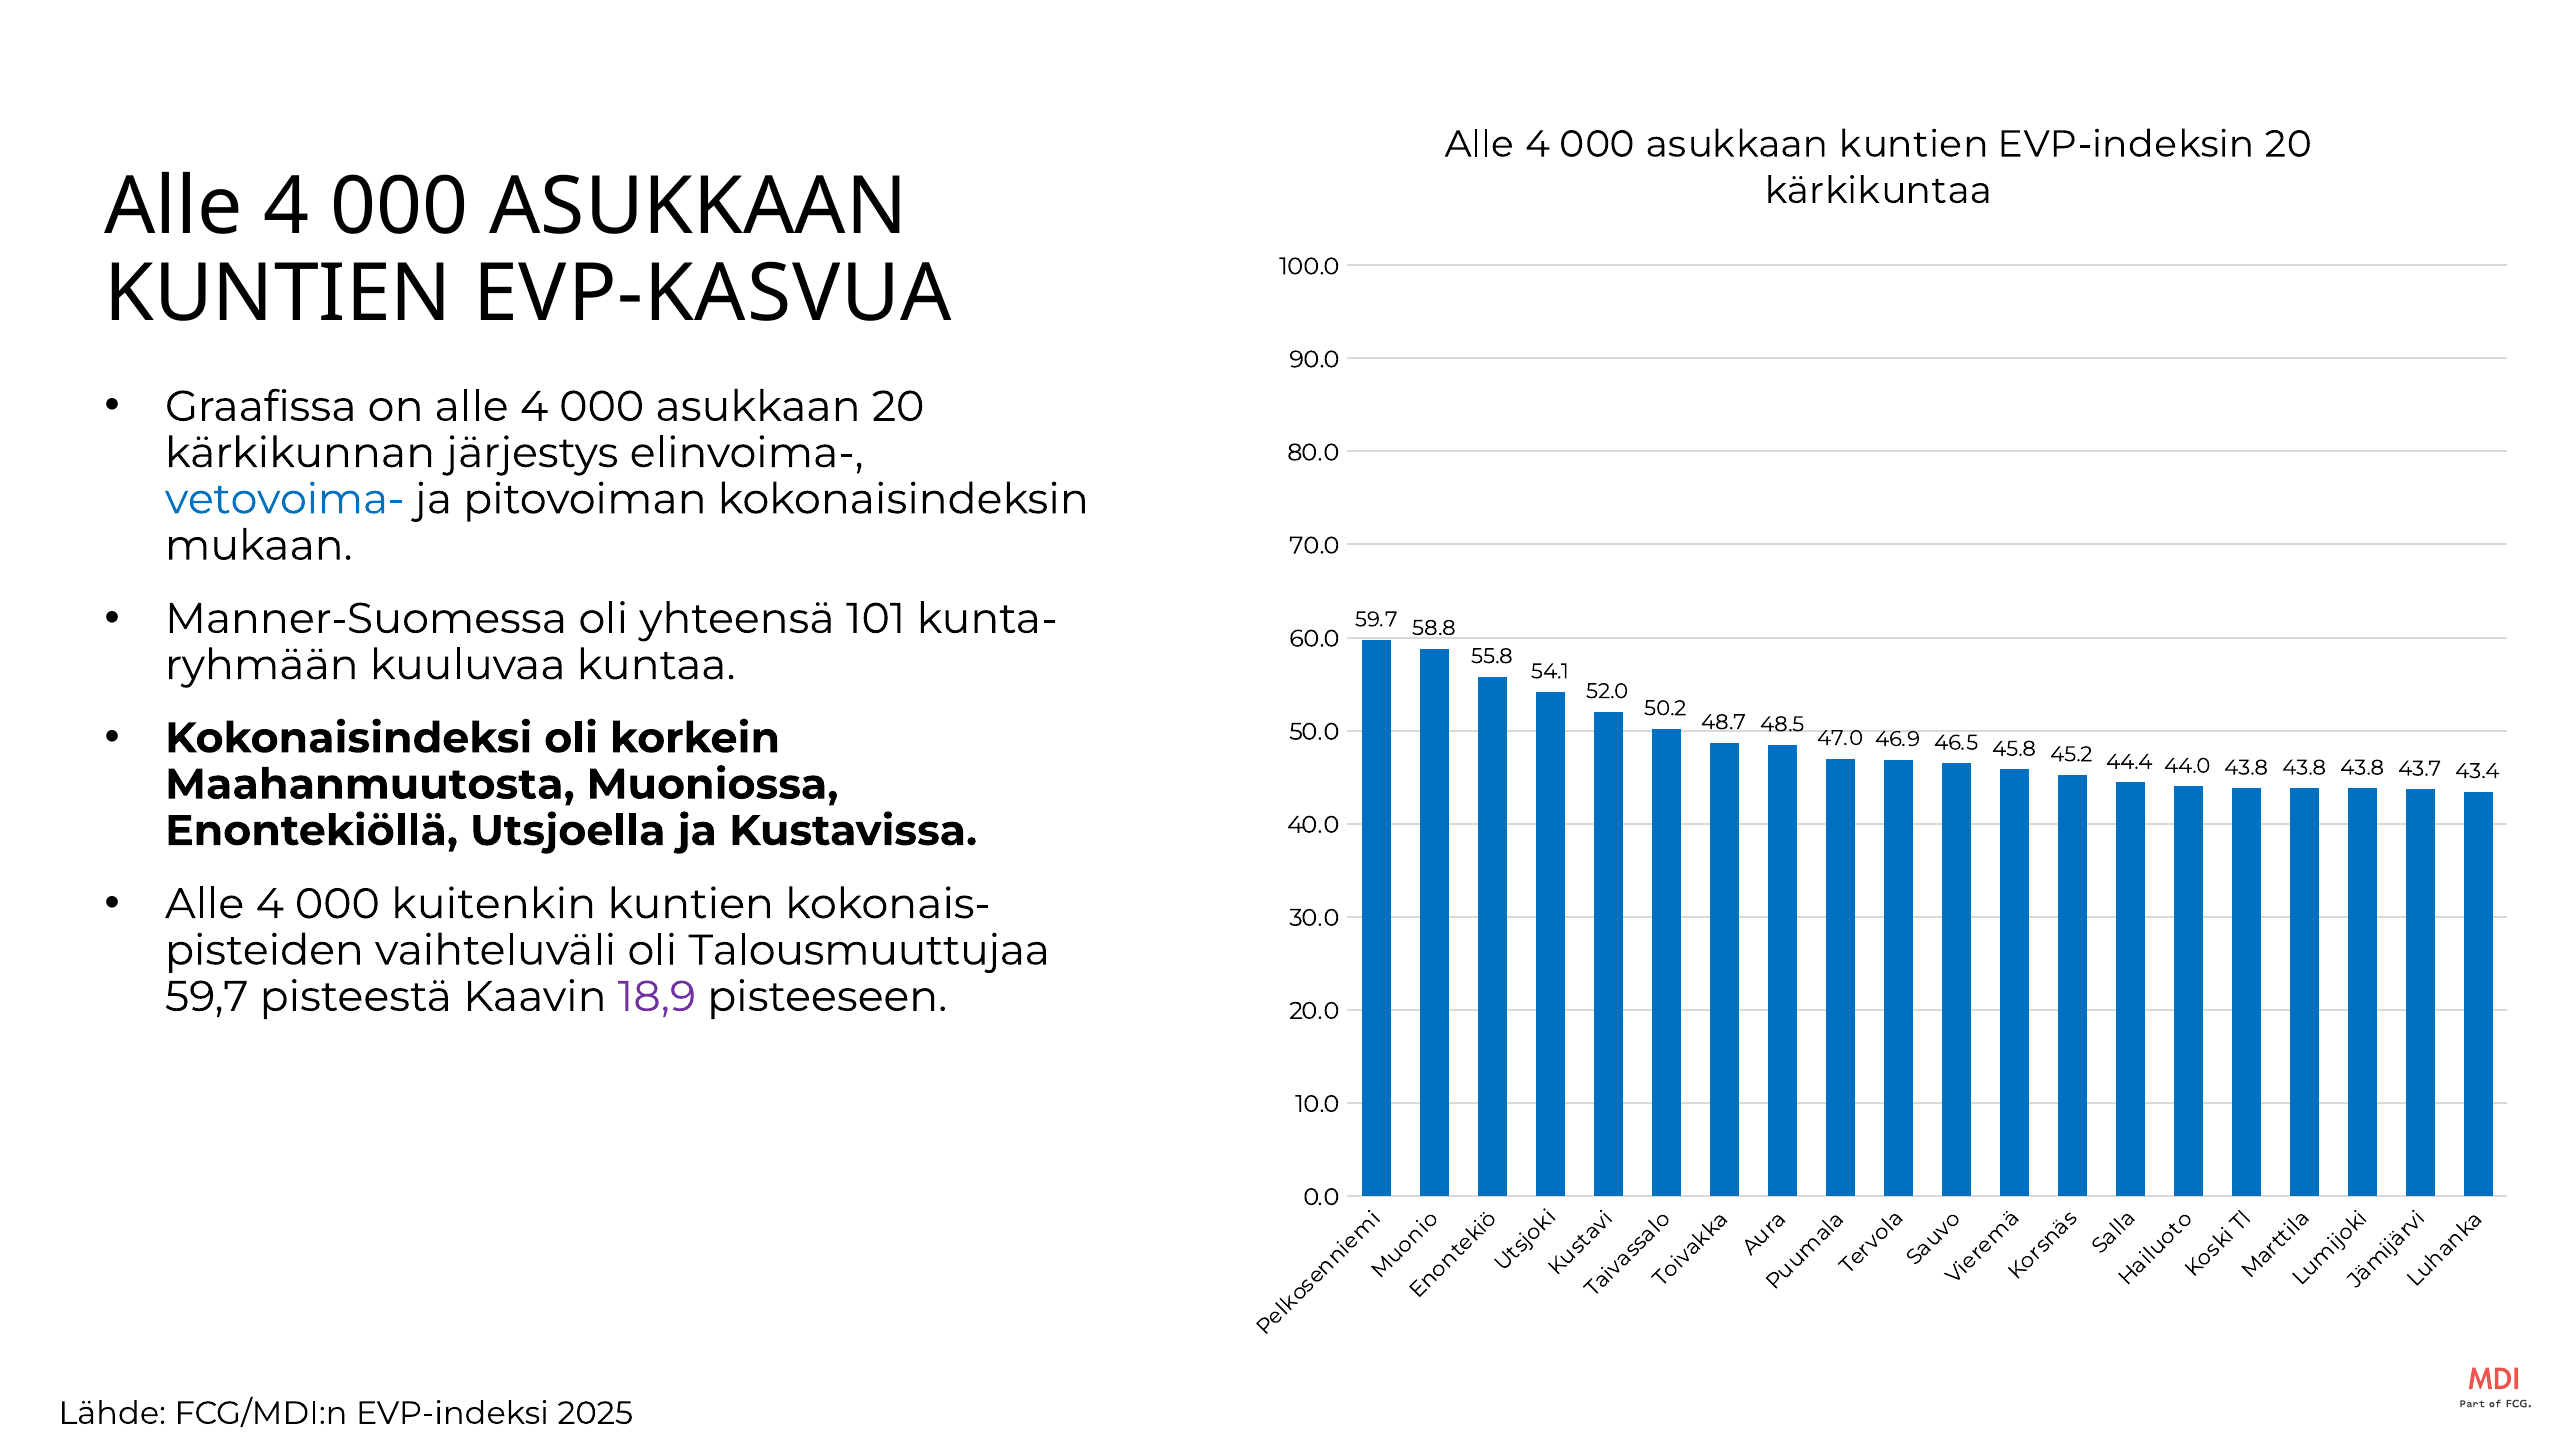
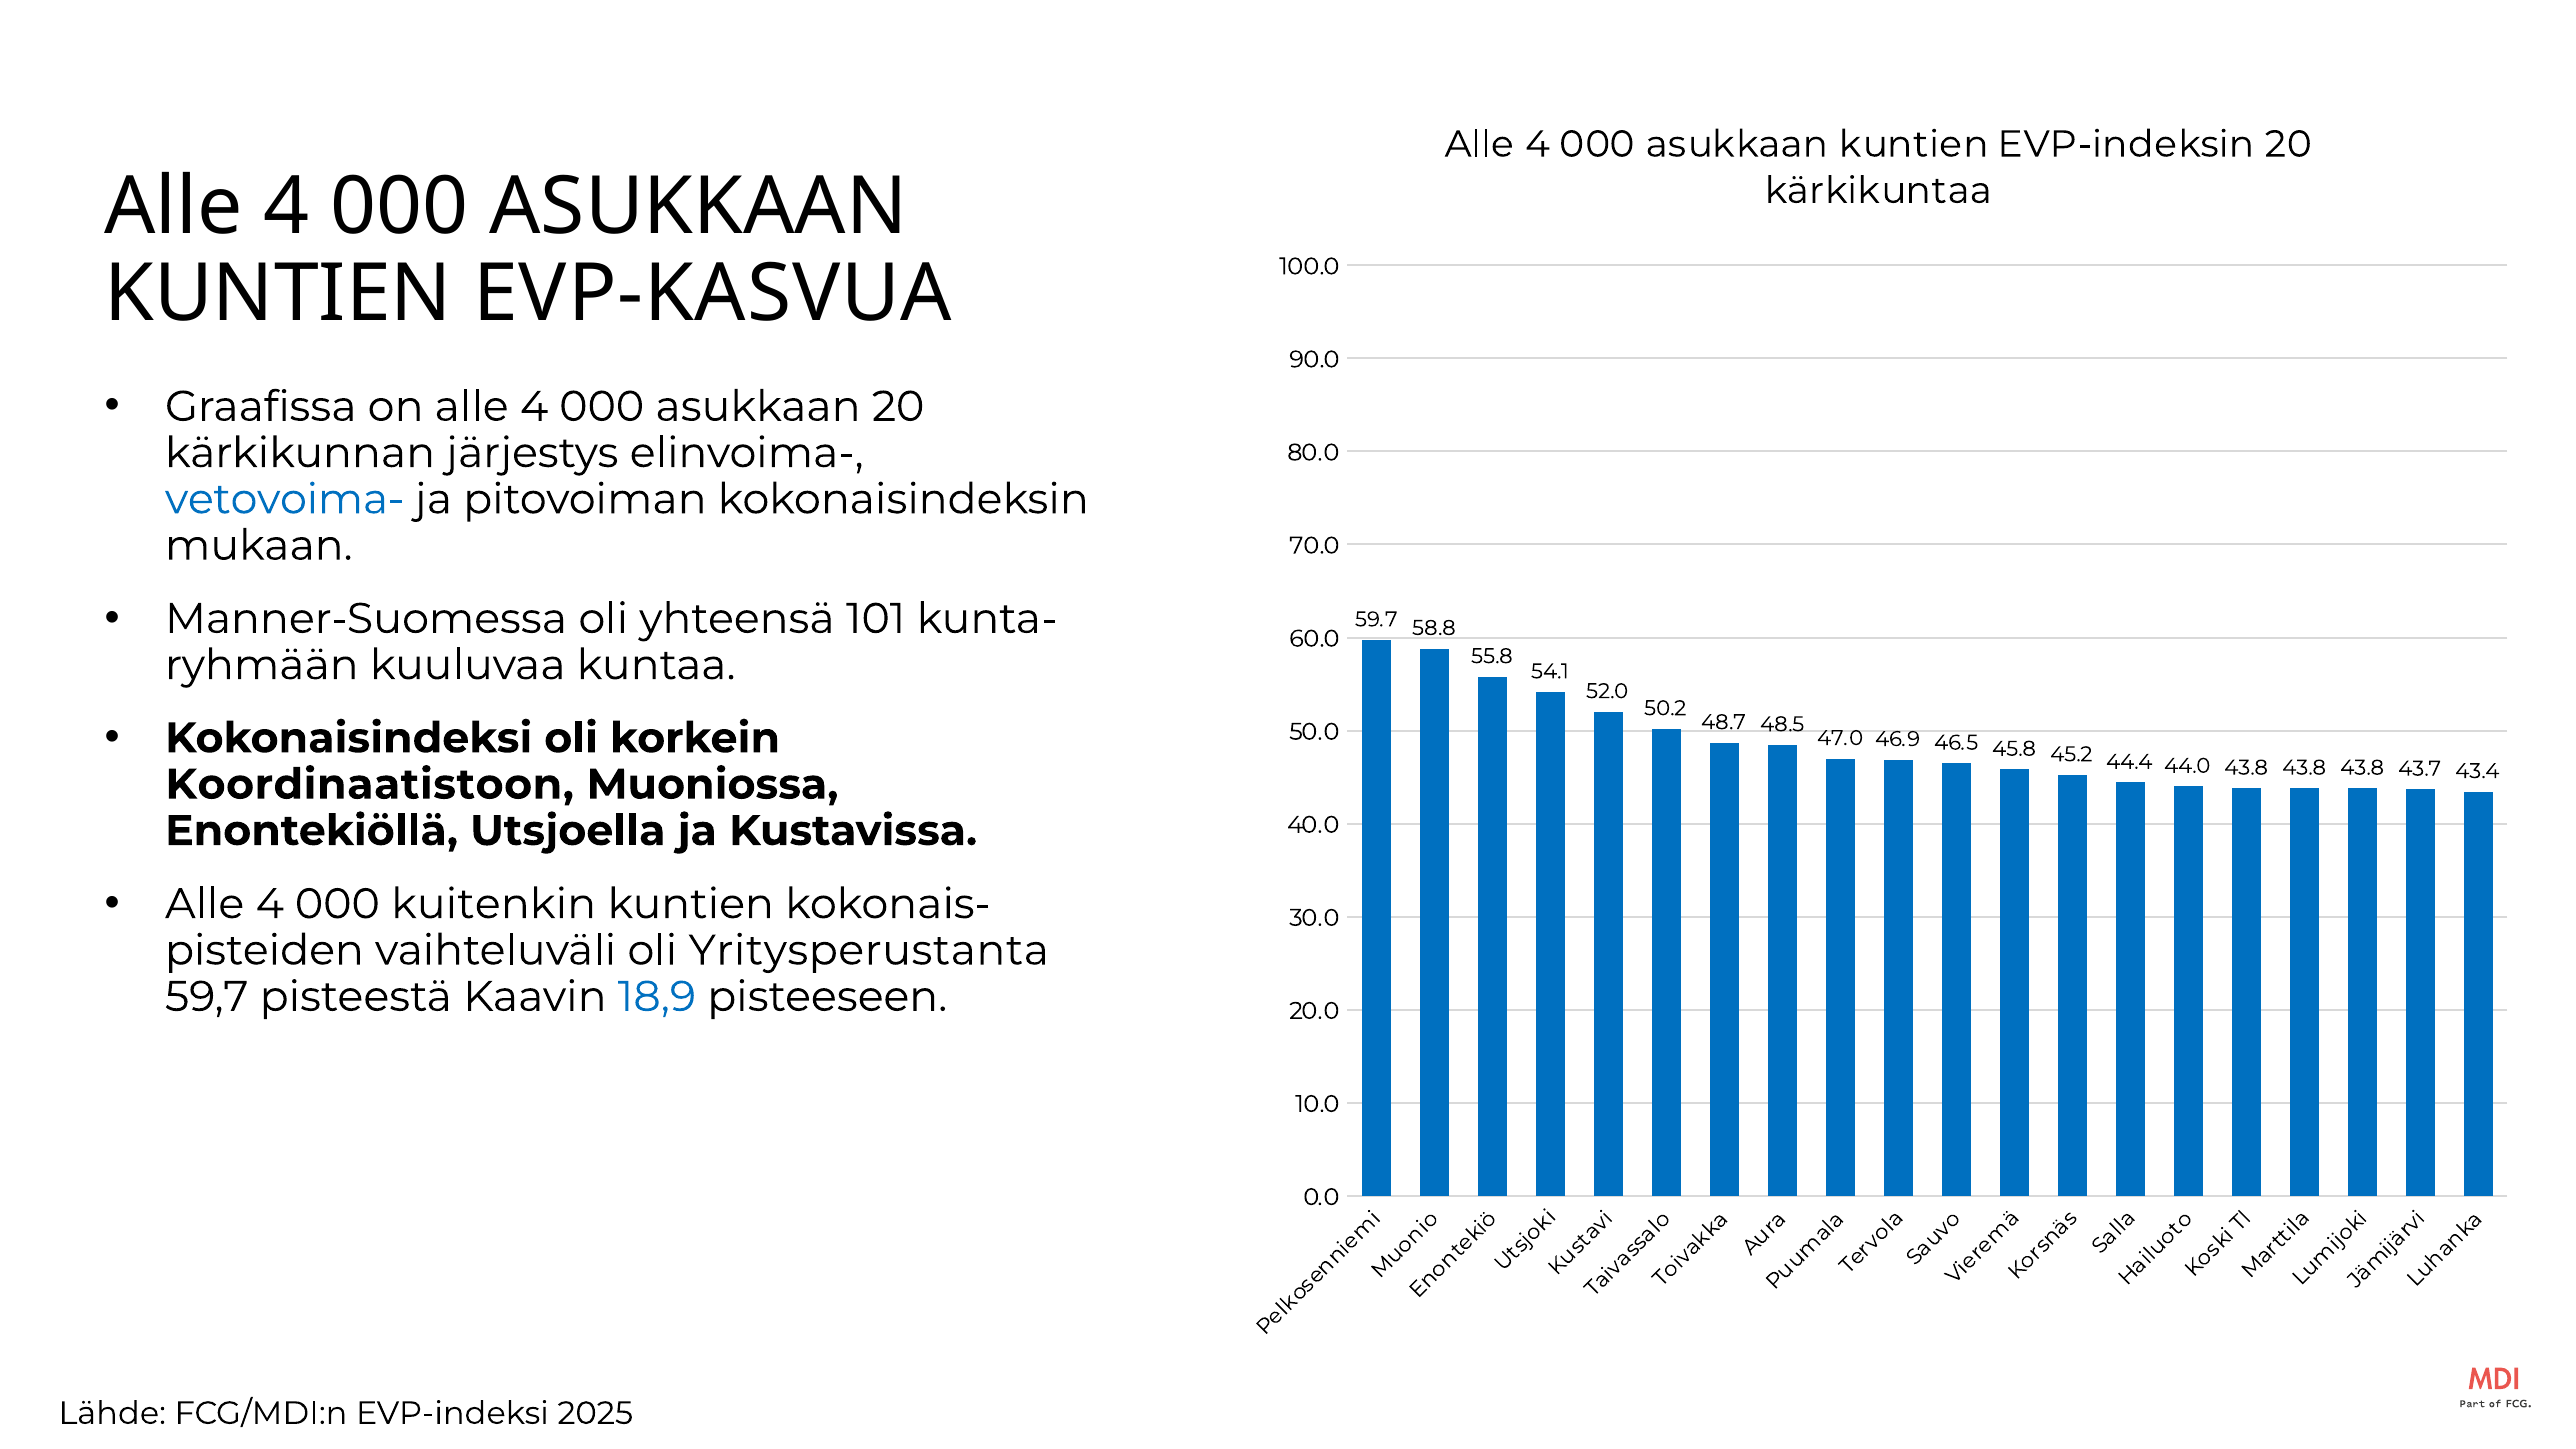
Maahanmuutosta: Maahanmuutosta -> Koordinaatistoon
Talousmuuttujaa: Talousmuuttujaa -> Yritysperustanta
18,9 colour: purple -> blue
